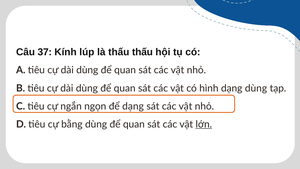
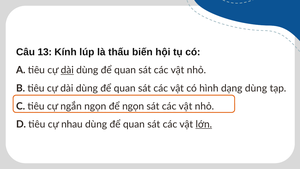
37: 37 -> 13
thấu thấu: thấu -> biến
dài at (67, 70) underline: none -> present
để dạng: dạng -> ngọn
bằng: bằng -> nhau
